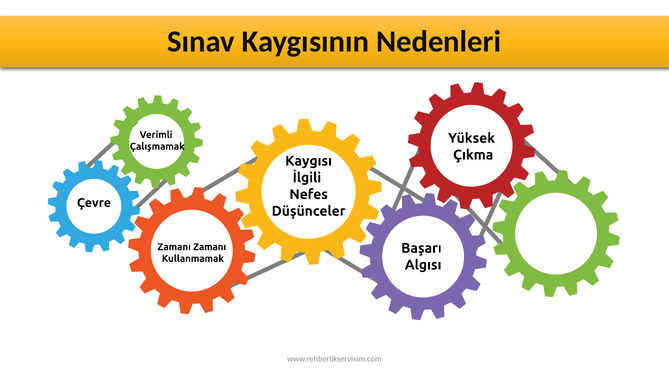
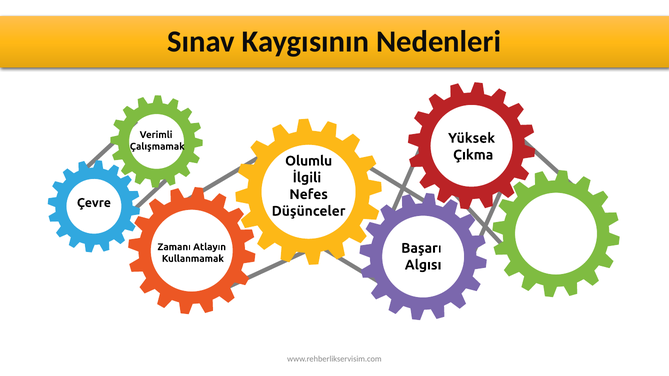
Kaygısı: Kaygısı -> Olumlu
Zamanı Zamanı: Zamanı -> Atlayın
